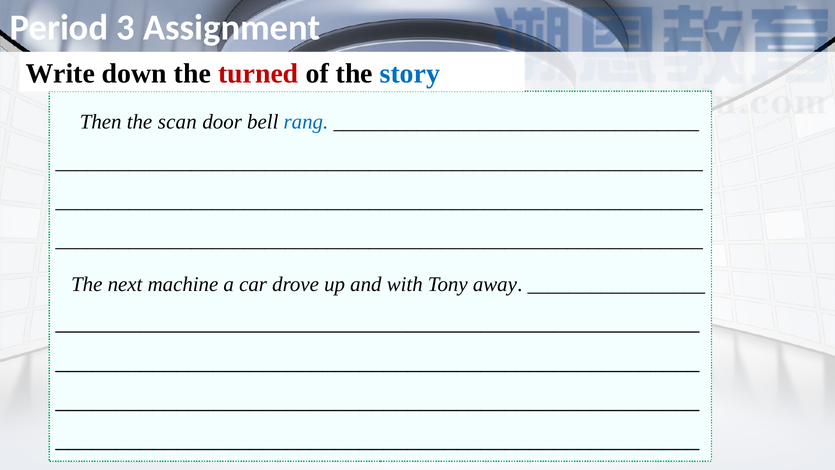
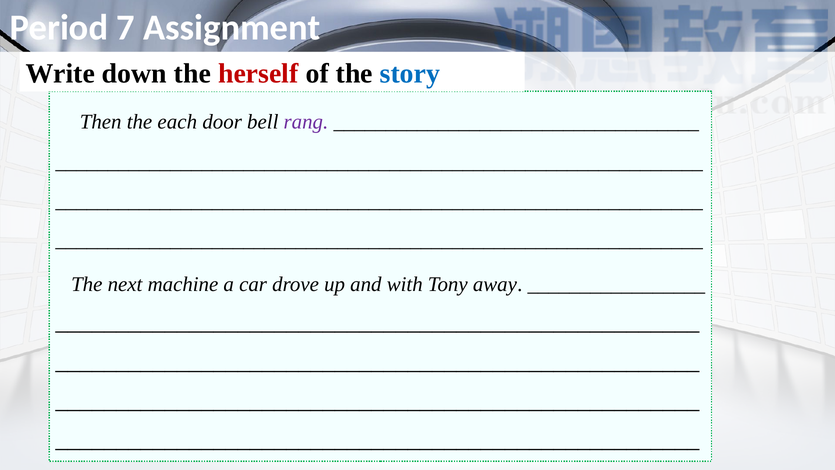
3: 3 -> 7
turned: turned -> herself
scan: scan -> each
rang colour: blue -> purple
